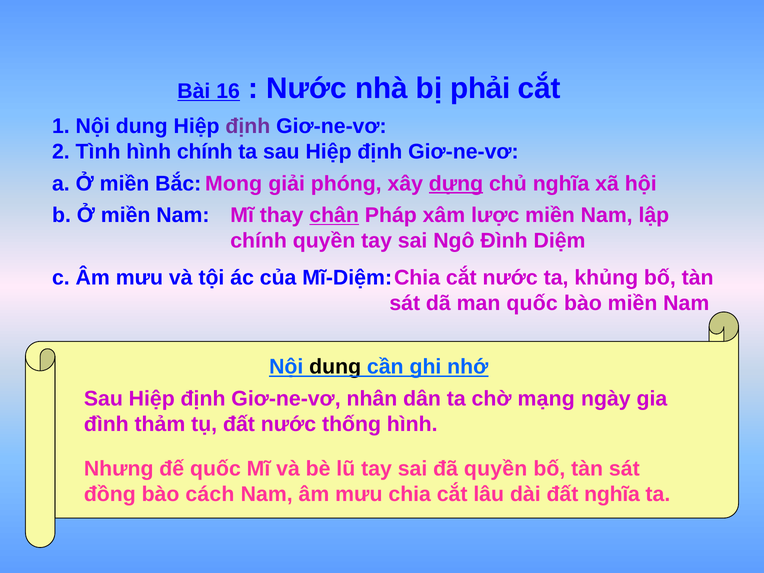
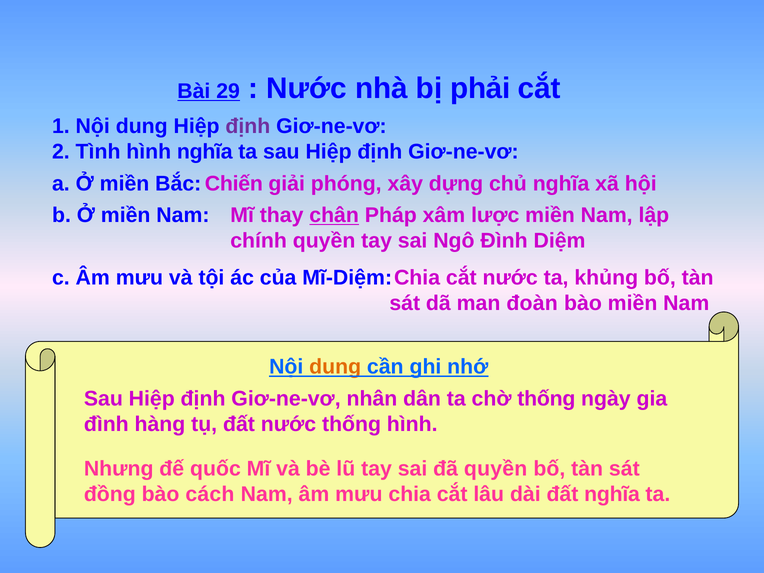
16: 16 -> 29
hình chính: chính -> nghĩa
Mong: Mong -> Chiến
dựng underline: present -> none
man quốc: quốc -> đoàn
dung at (335, 367) colour: black -> orange
chờ mạng: mạng -> thống
thảm: thảm -> hàng
